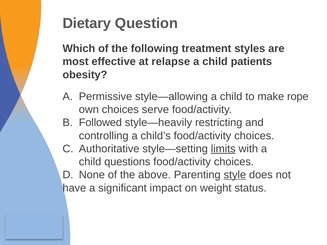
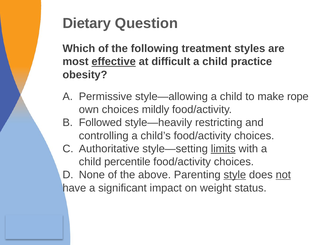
effective underline: none -> present
relapse: relapse -> difficult
patients: patients -> practice
serve: serve -> mildly
questions: questions -> percentile
not underline: none -> present
